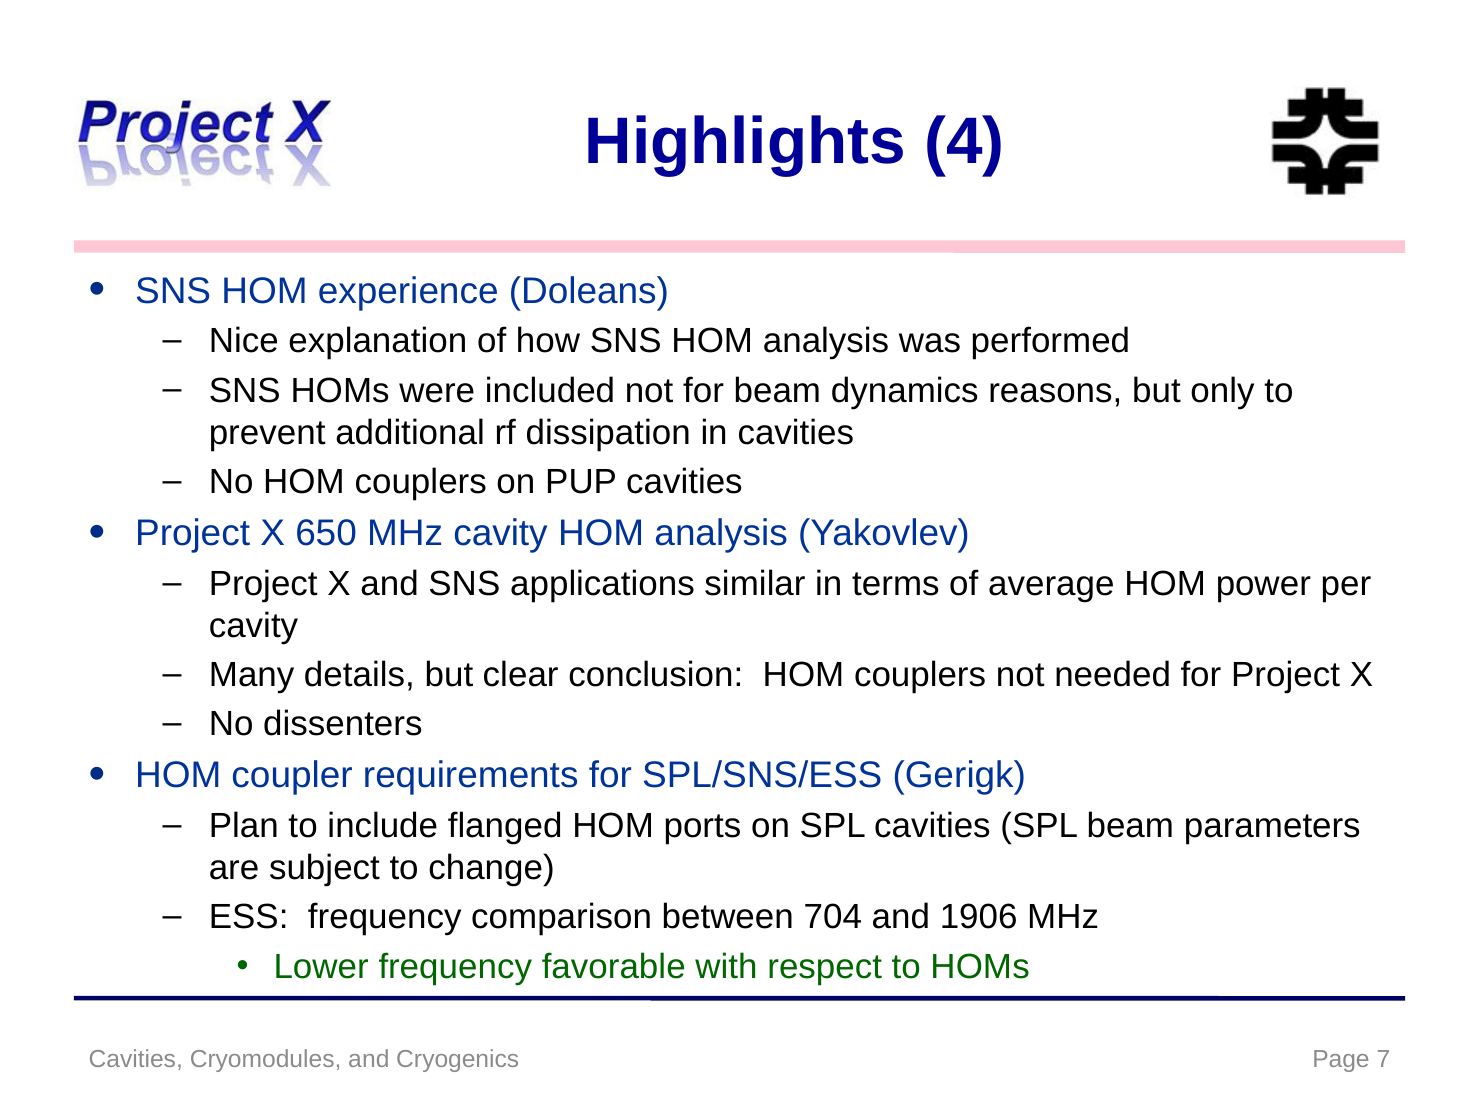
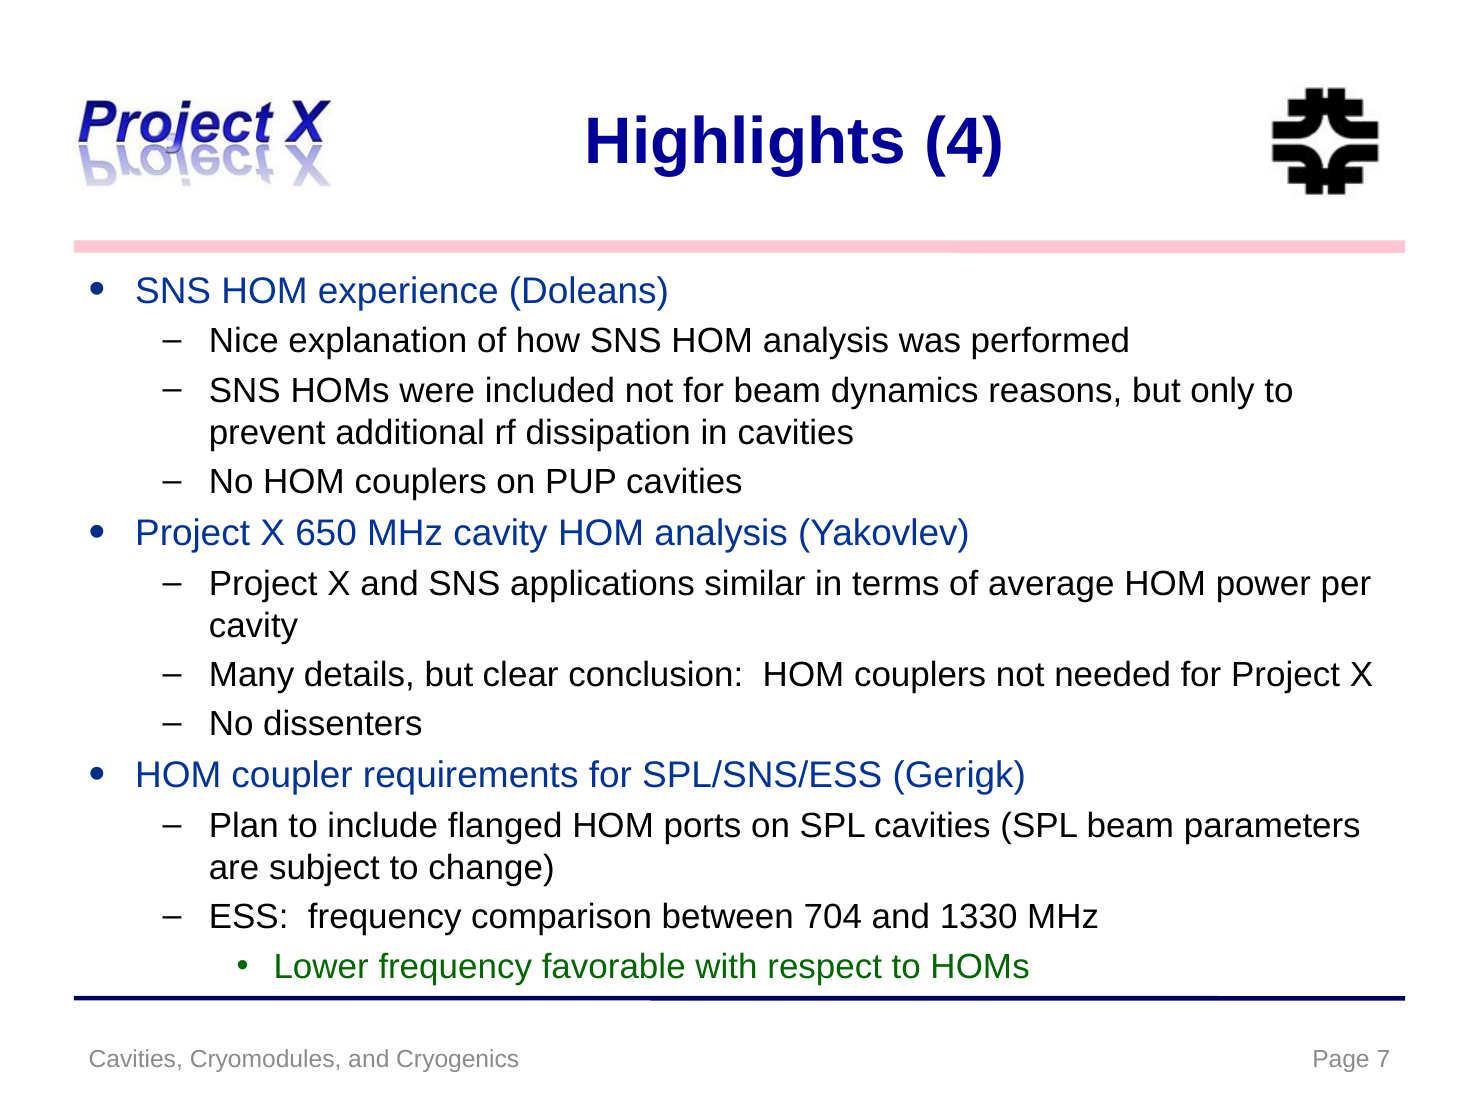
1906: 1906 -> 1330
